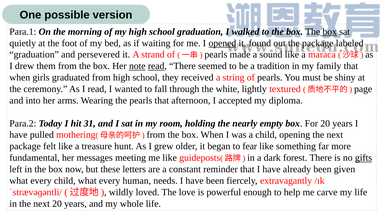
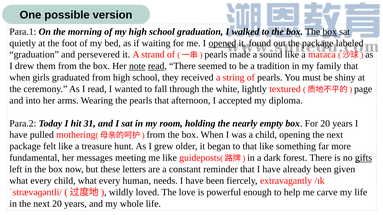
to fear: fear -> that
